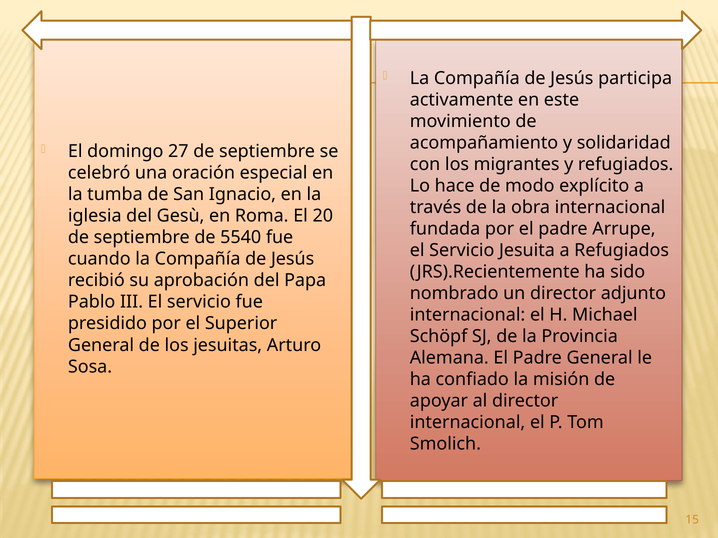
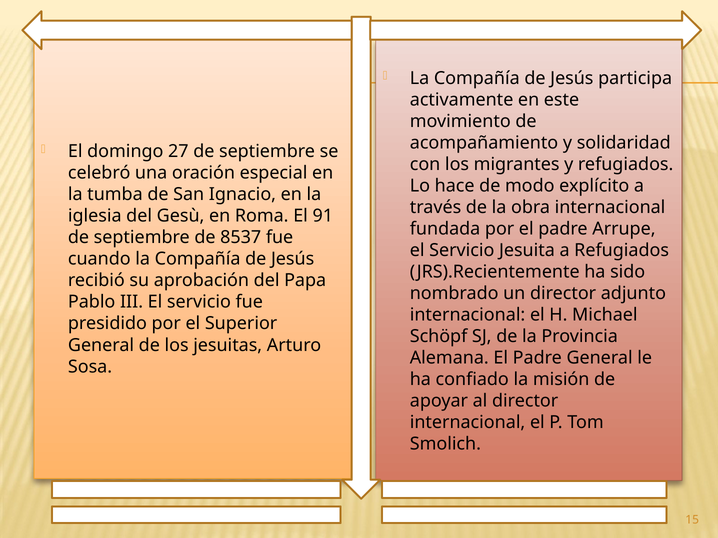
20: 20 -> 91
5540: 5540 -> 8537
